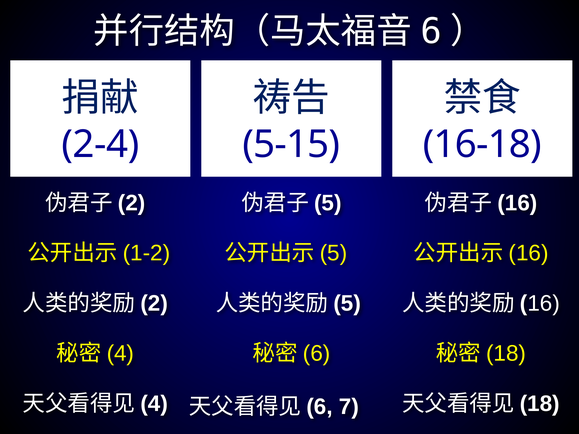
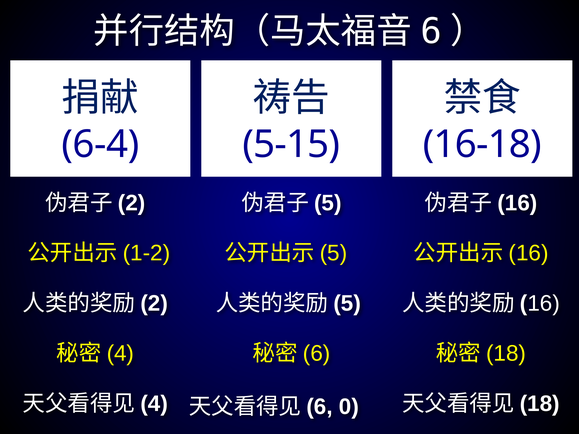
2-4: 2-4 -> 6-4
7: 7 -> 0
